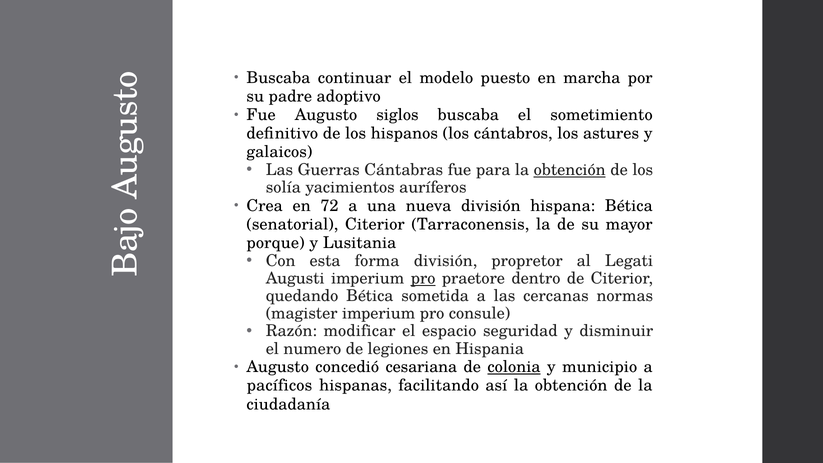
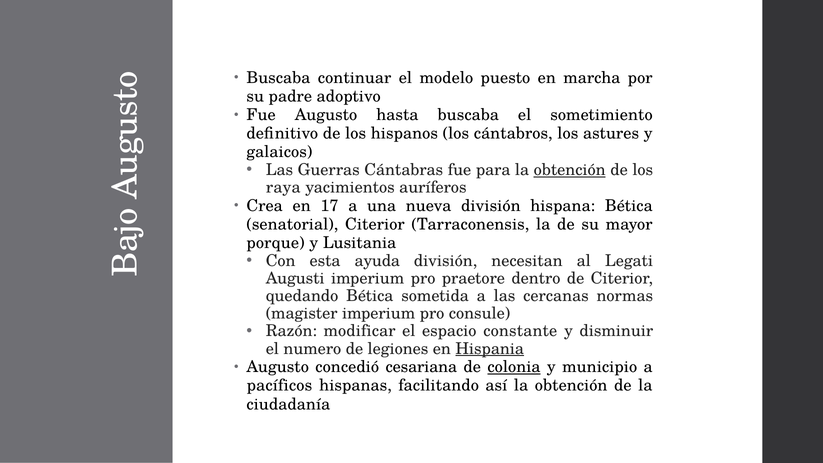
siglos: siglos -> hasta
solía: solía -> raya
72: 72 -> 17
forma: forma -> ayuda
propretor: propretor -> necesitan
pro at (423, 278) underline: present -> none
seguridad: seguridad -> constante
Hispania underline: none -> present
